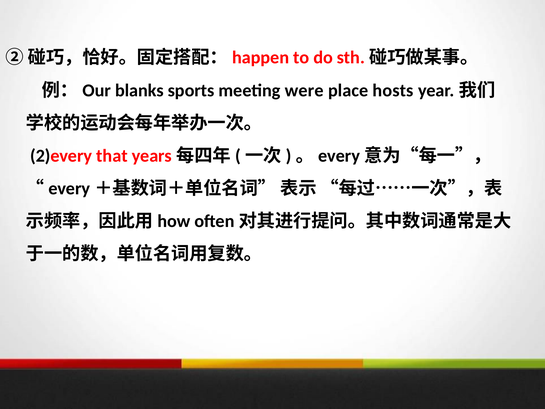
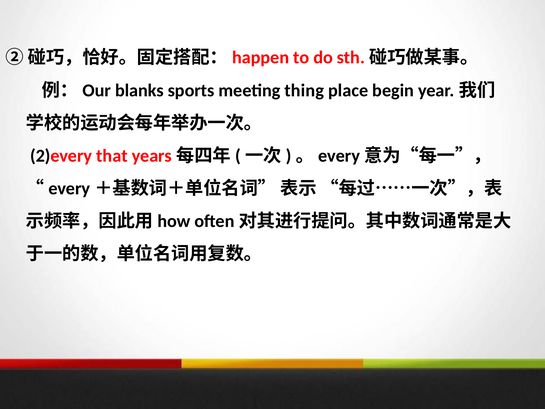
were: were -> thing
hosts: hosts -> begin
